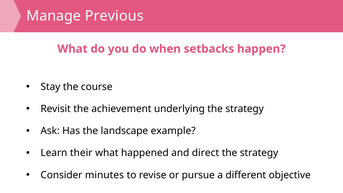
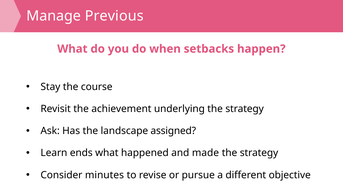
example: example -> assigned
their: their -> ends
direct: direct -> made
